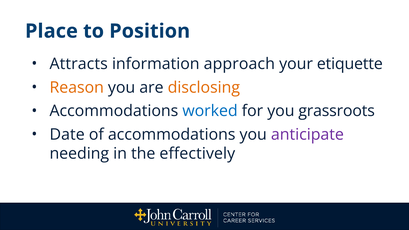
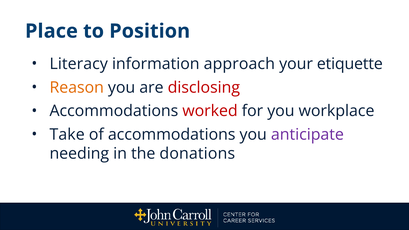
Attracts: Attracts -> Literacy
disclosing colour: orange -> red
worked colour: blue -> red
grassroots: grassroots -> workplace
Date: Date -> Take
effectively: effectively -> donations
